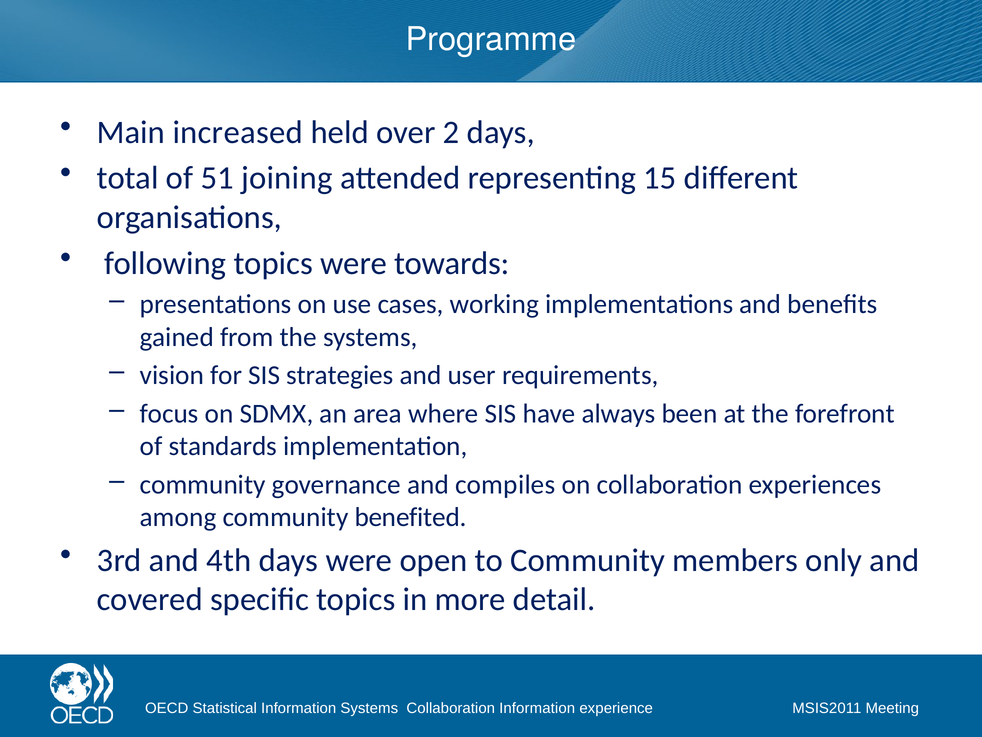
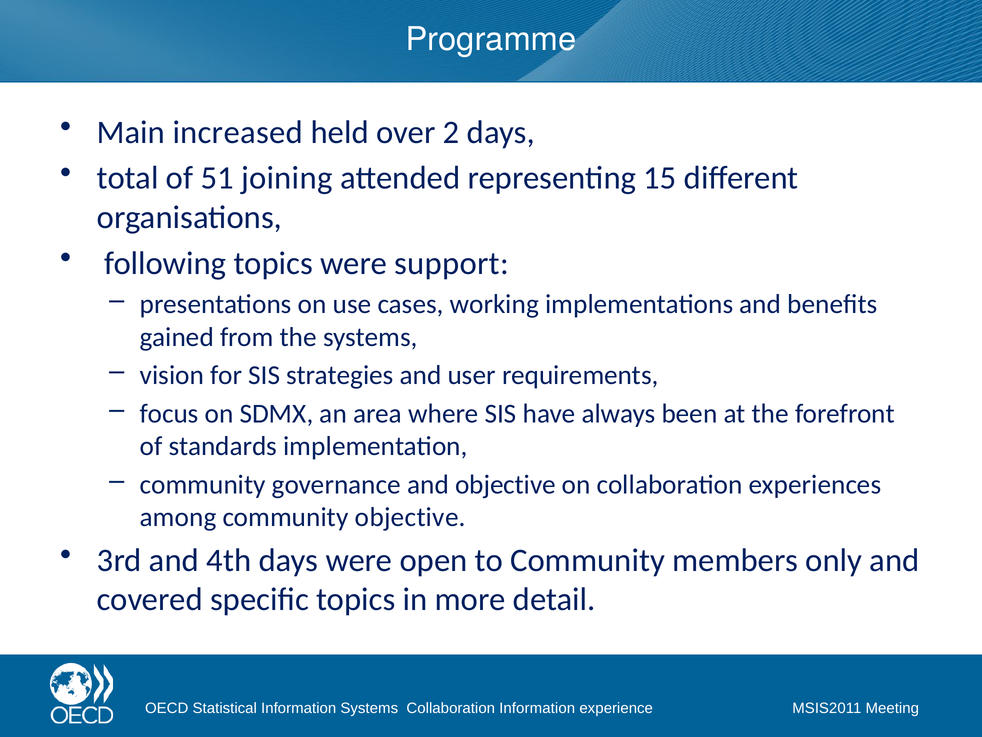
towards: towards -> support
and compiles: compiles -> objective
community benefited: benefited -> objective
